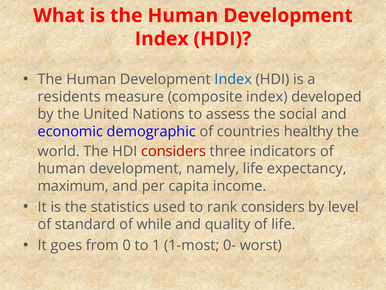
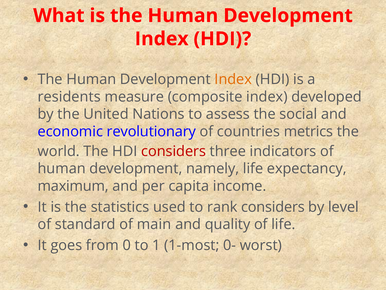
Index at (233, 79) colour: blue -> orange
demographic: demographic -> revolutionary
healthy: healthy -> metrics
while: while -> main
